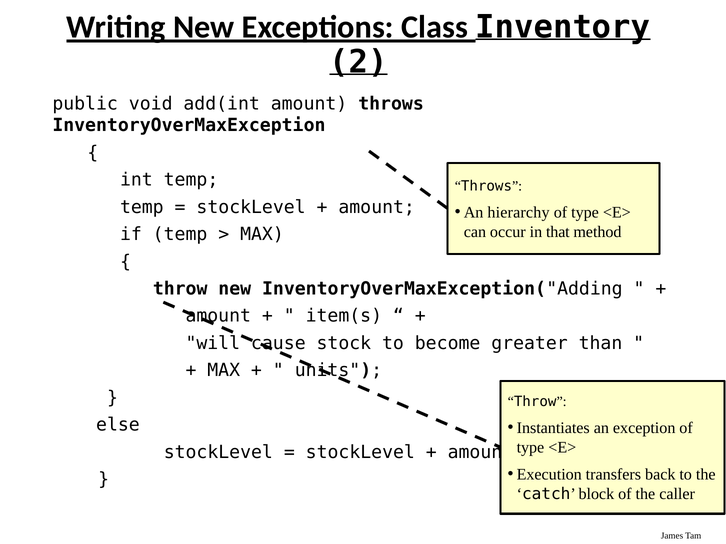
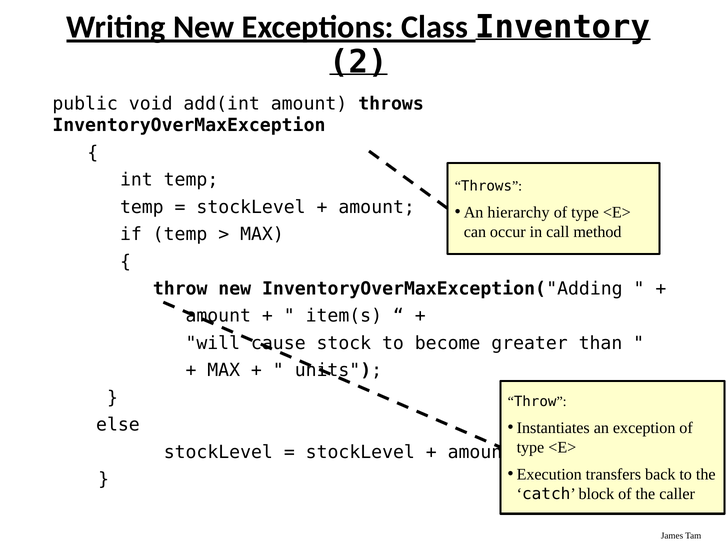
that: that -> call
